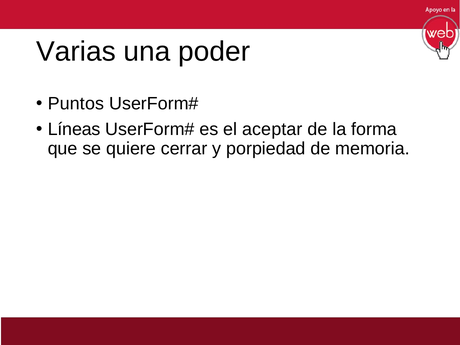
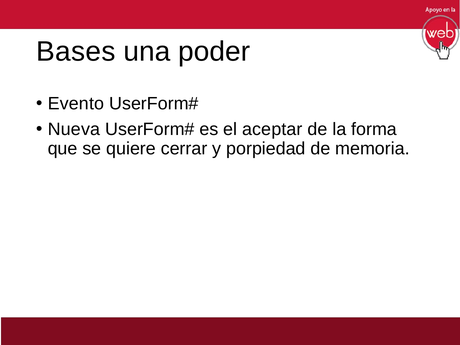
Varias: Varias -> Bases
Puntos: Puntos -> Evento
Líneas: Líneas -> Nueva
